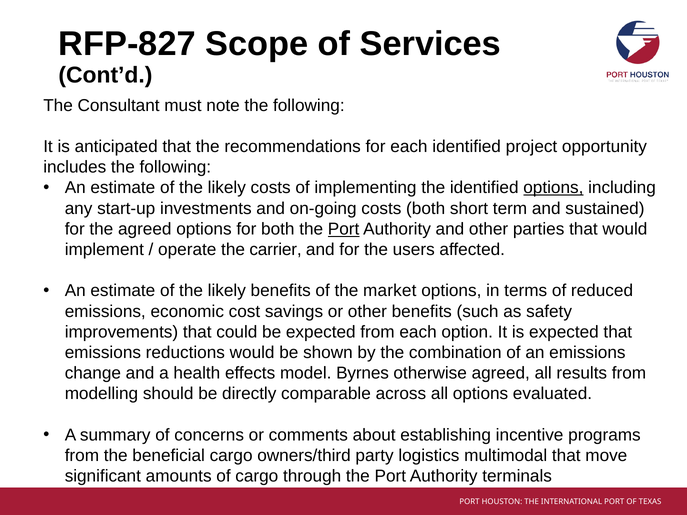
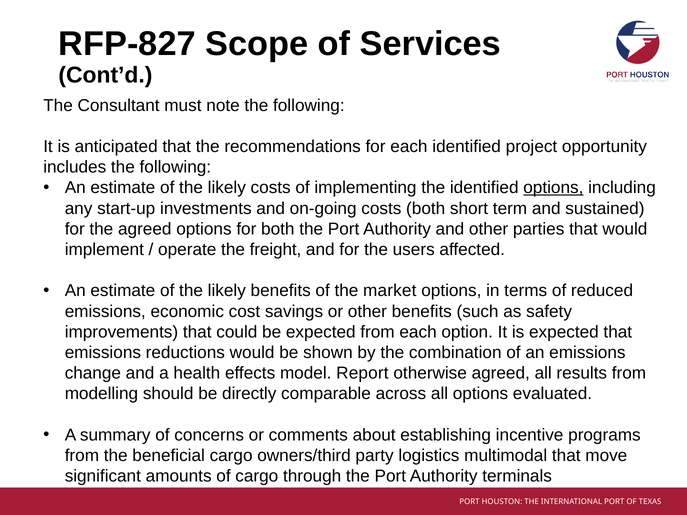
Port at (344, 229) underline: present -> none
carrier: carrier -> freight
Byrnes: Byrnes -> Report
